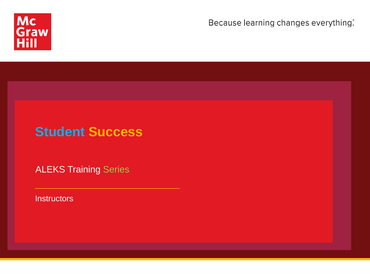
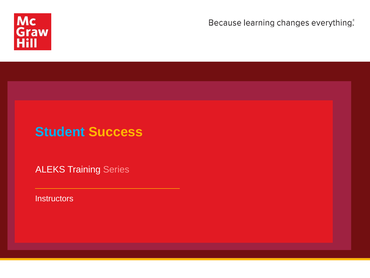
Series colour: light green -> pink
